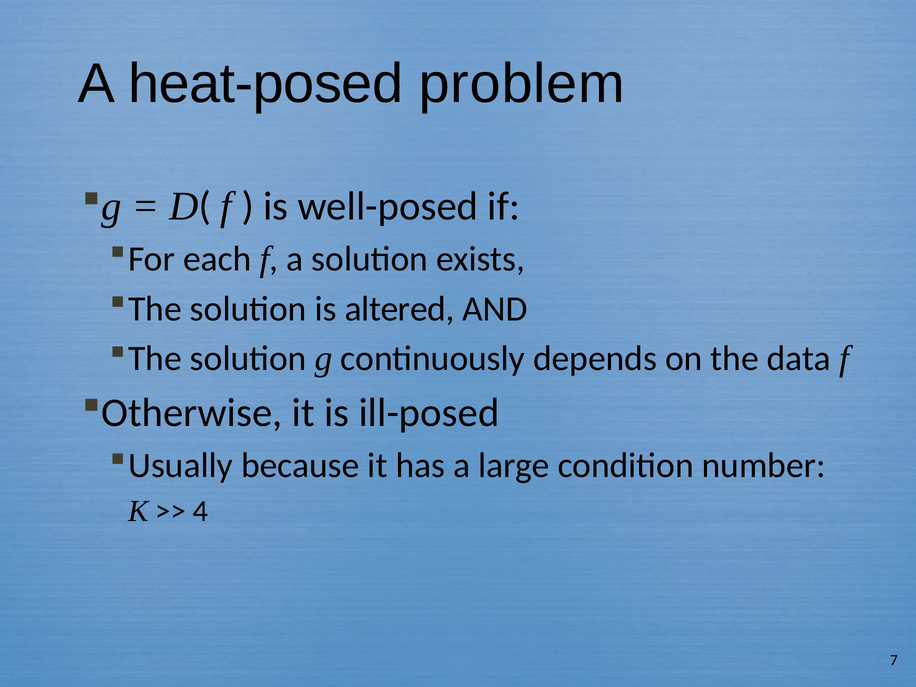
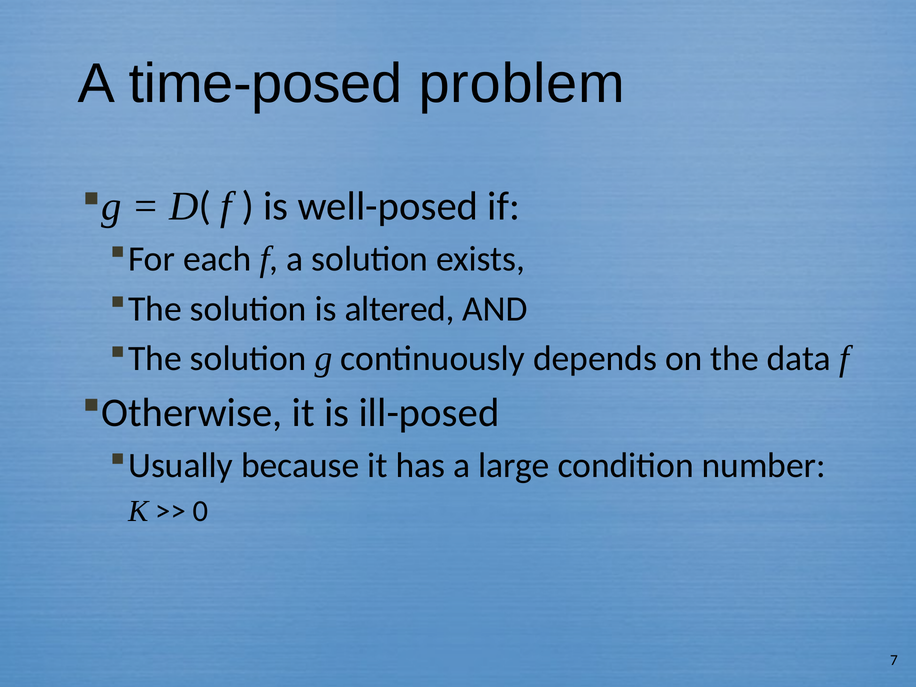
heat-posed: heat-posed -> time-posed
4: 4 -> 0
